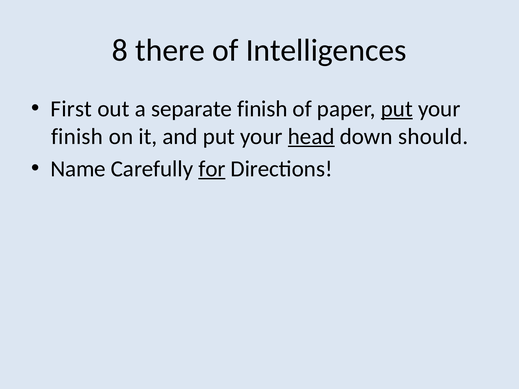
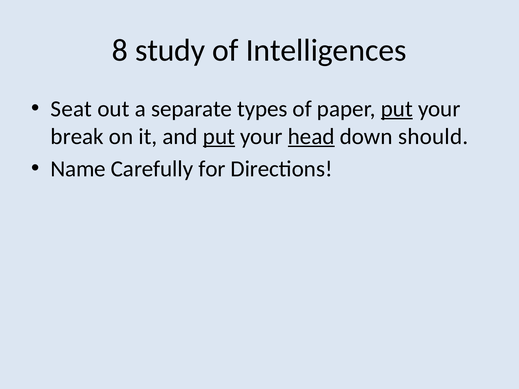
there: there -> study
First: First -> Seat
separate finish: finish -> types
finish at (77, 137): finish -> break
put at (219, 137) underline: none -> present
for underline: present -> none
